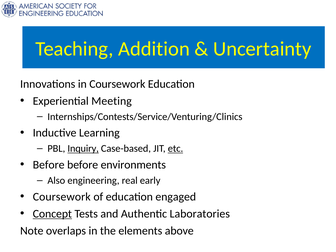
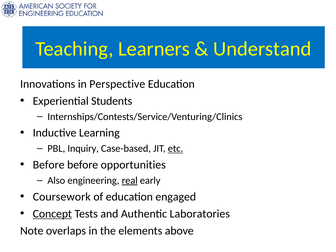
Addition: Addition -> Learners
Uncertainty: Uncertainty -> Understand
in Coursework: Coursework -> Perspective
Meeting: Meeting -> Students
Inquiry underline: present -> none
environments: environments -> opportunities
real underline: none -> present
